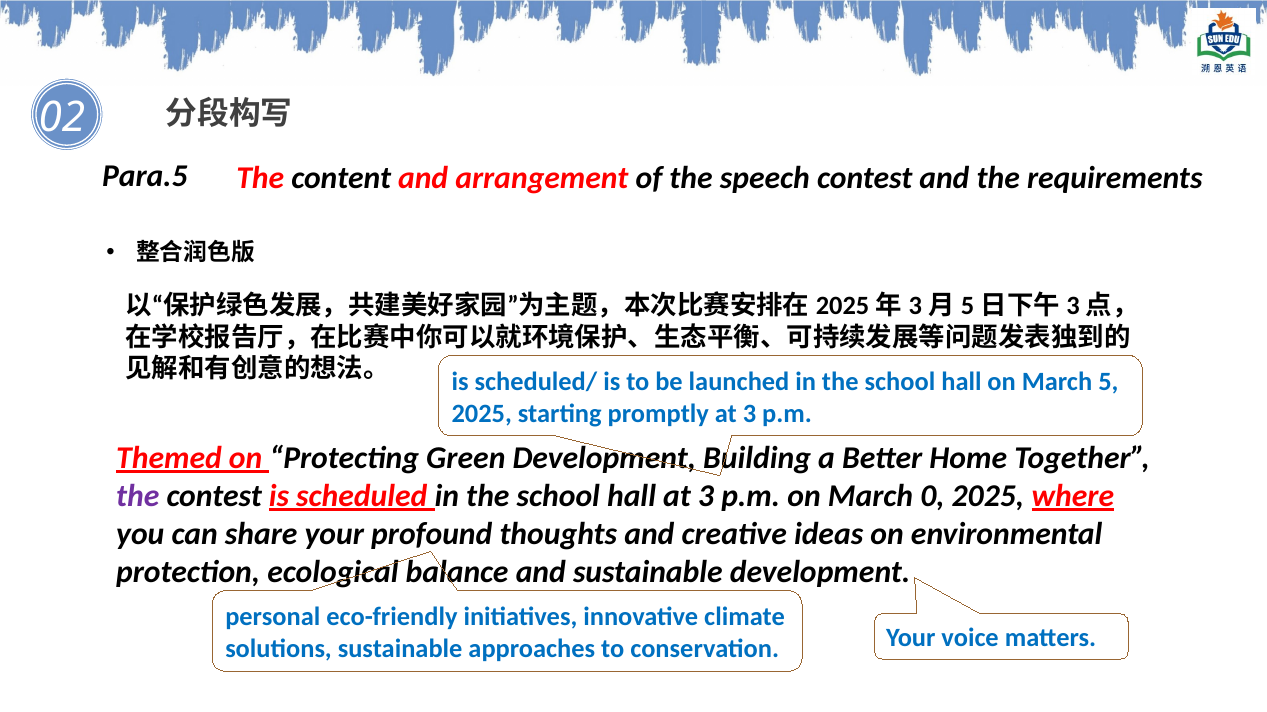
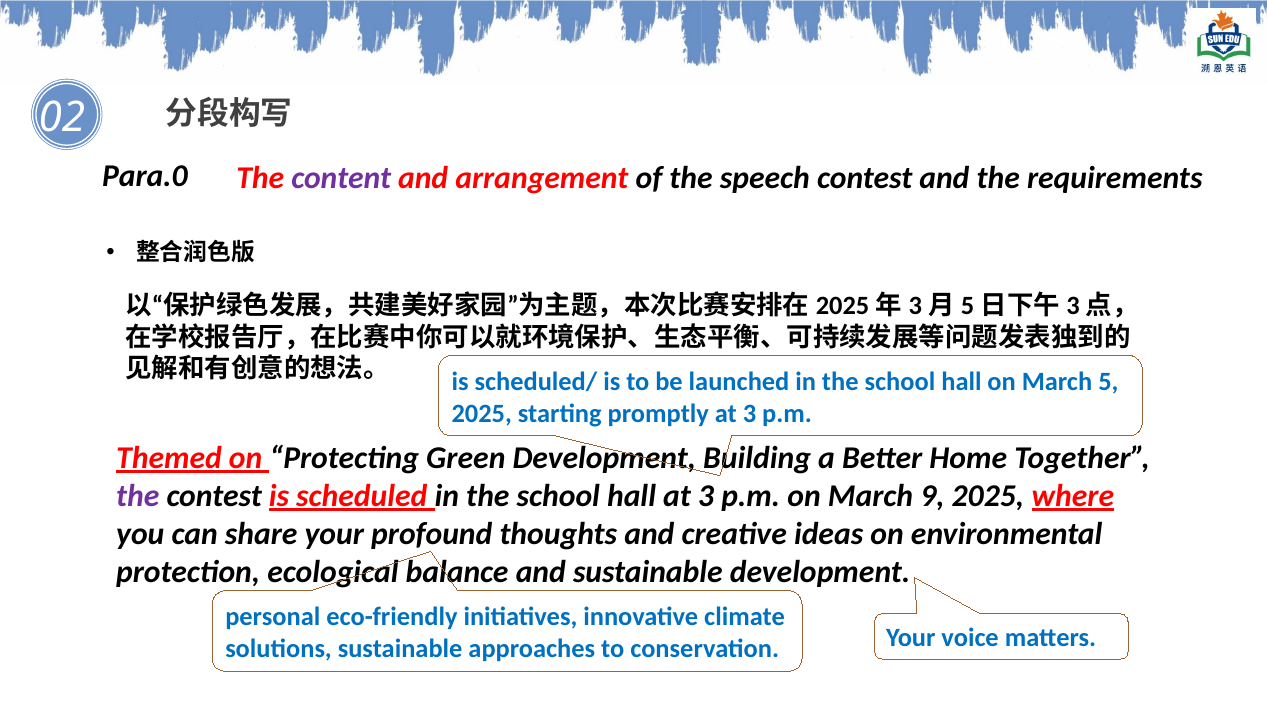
Para.5: Para.5 -> Para.0
content colour: black -> purple
0: 0 -> 9
